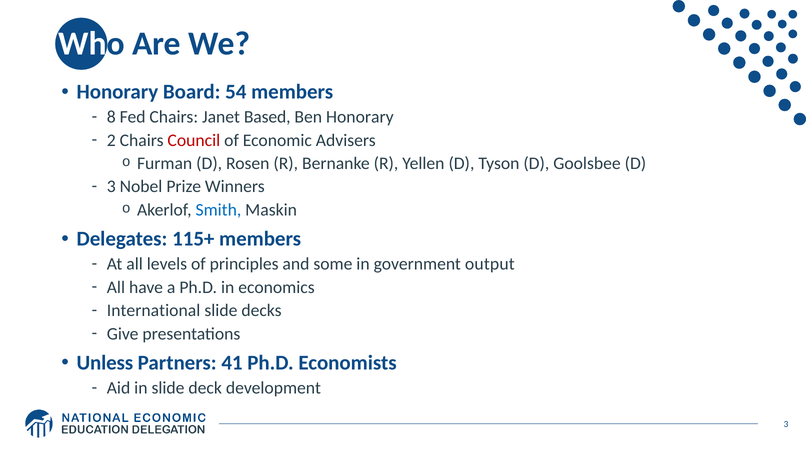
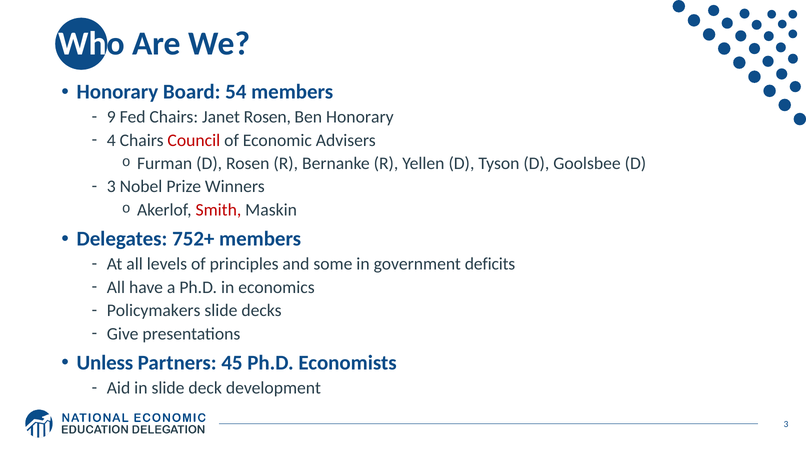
8: 8 -> 9
Janet Based: Based -> Rosen
2: 2 -> 4
Smith colour: blue -> red
115+: 115+ -> 752+
output: output -> deficits
International: International -> Policymakers
41: 41 -> 45
